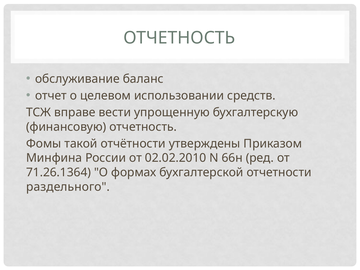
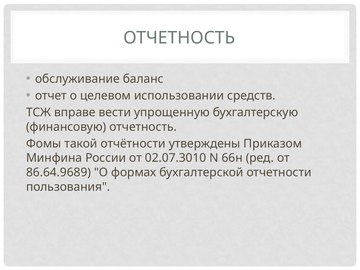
02.02.2010: 02.02.2010 -> 02.07.3010
71.26.1364: 71.26.1364 -> 86.64.9689
раздельного: раздельного -> пользования
